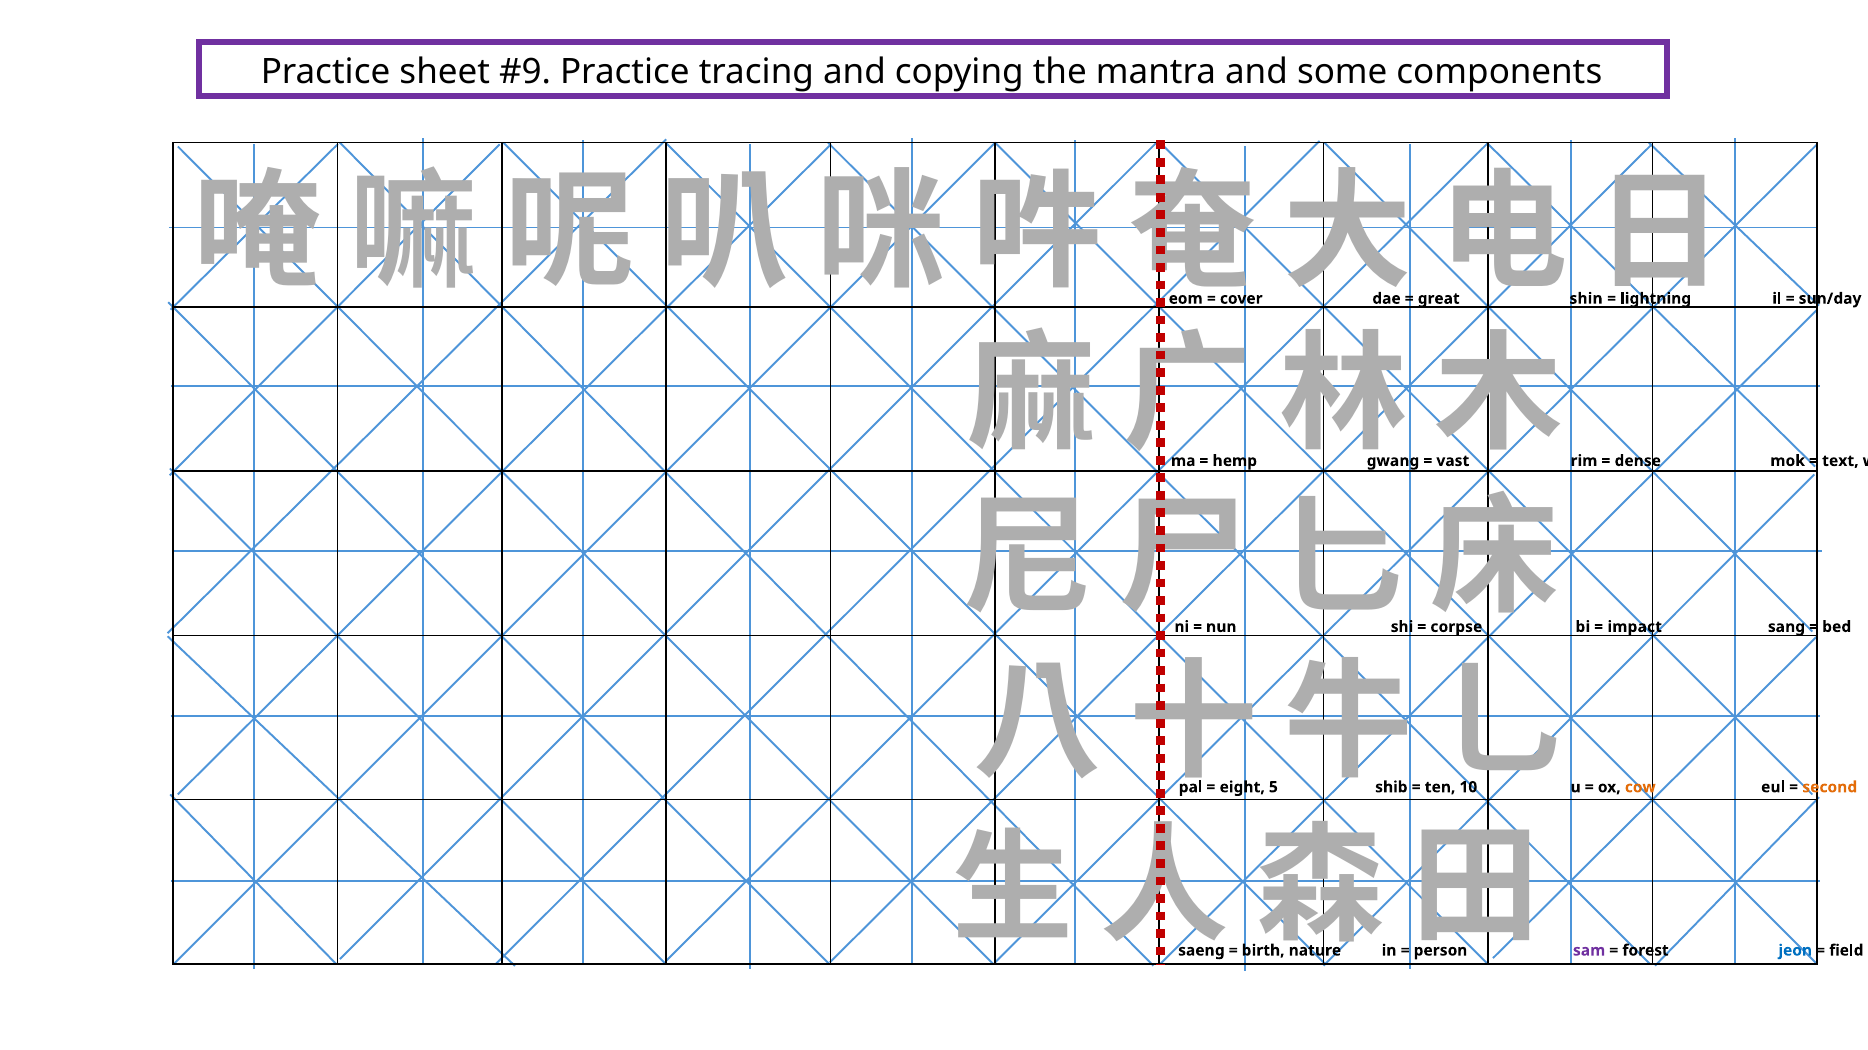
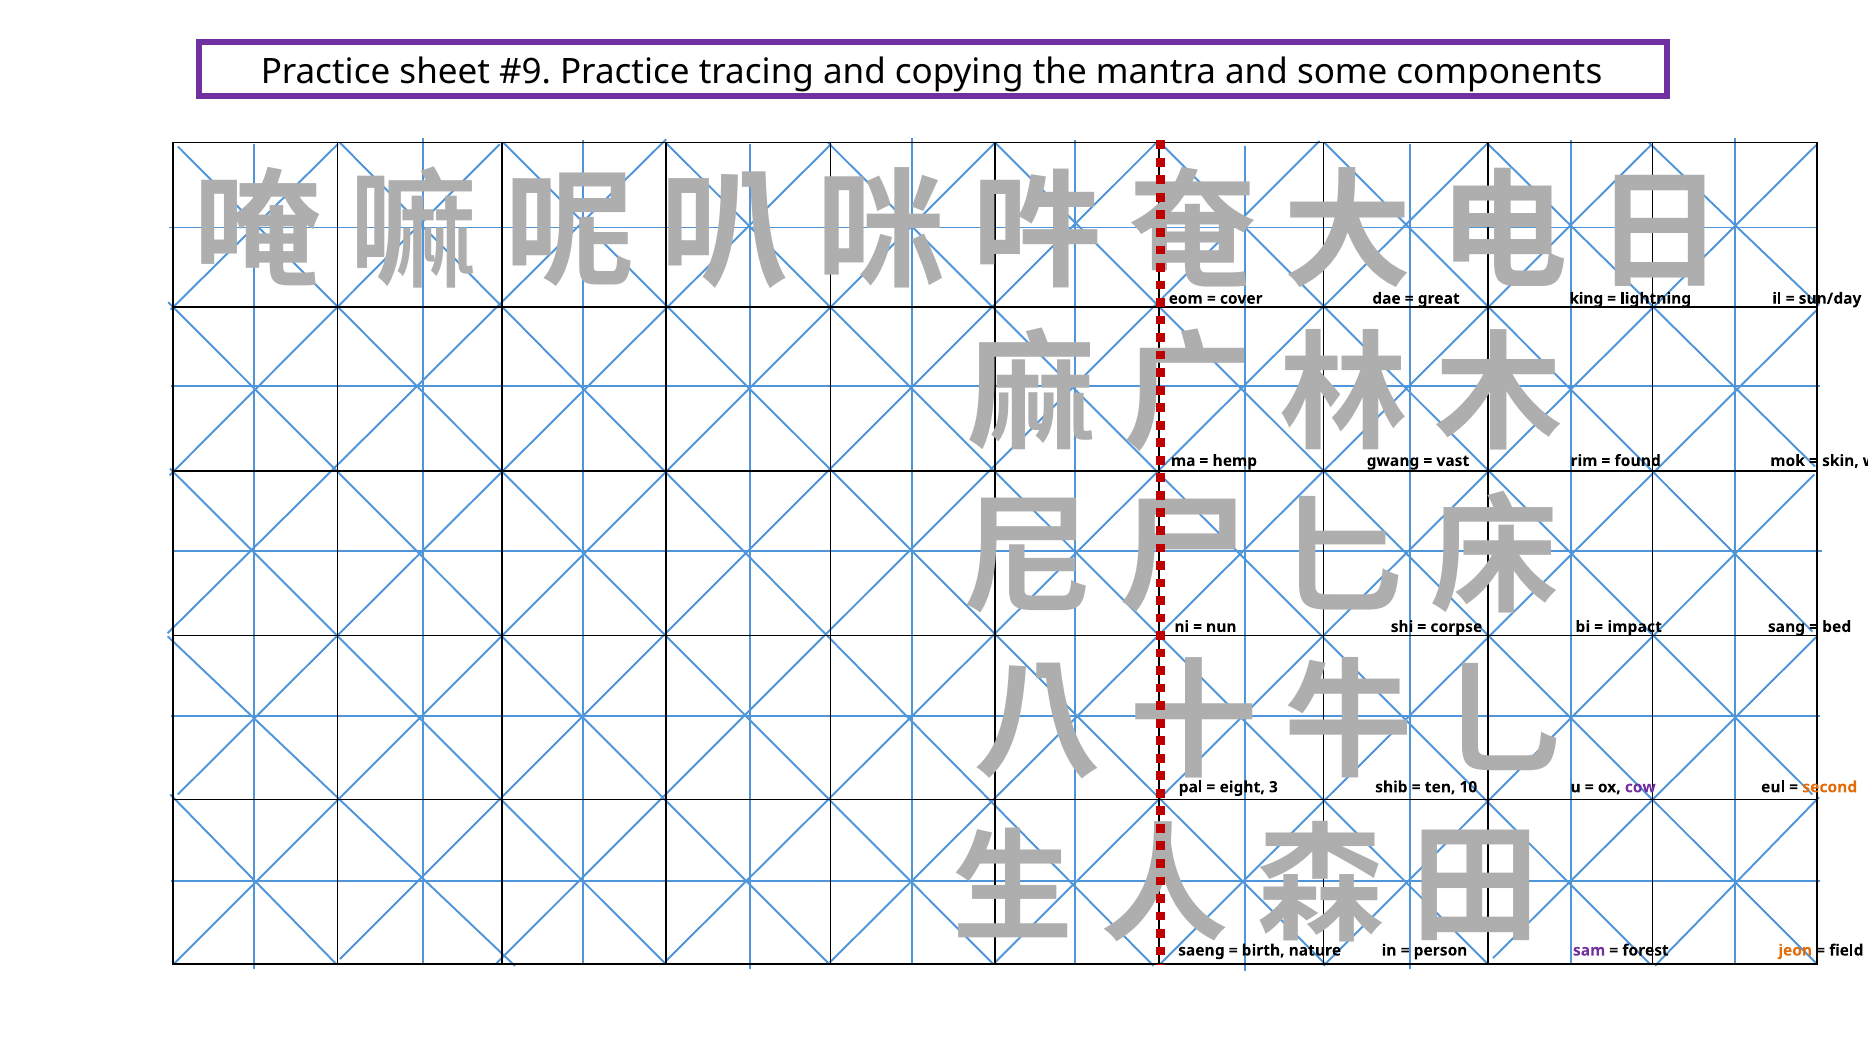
shin: shin -> king
dense: dense -> found
text: text -> skin
5: 5 -> 3
cow colour: orange -> purple
jeon colour: blue -> orange
